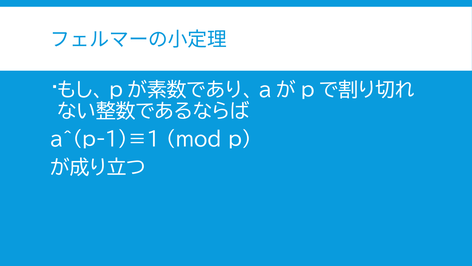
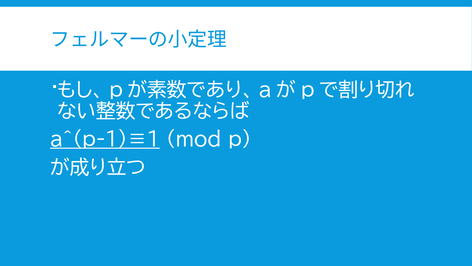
a^(p-1)≡1 underline: none -> present
